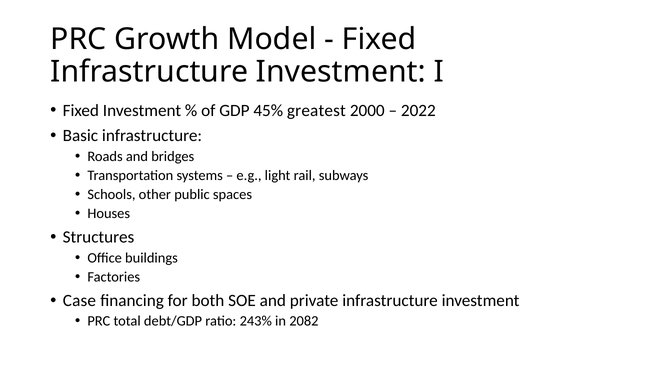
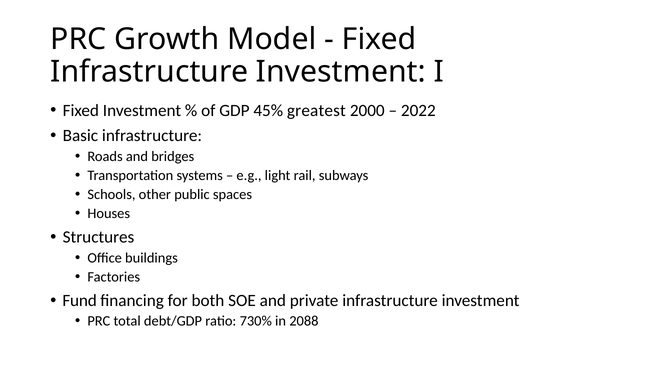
Case: Case -> Fund
243%: 243% -> 730%
2082: 2082 -> 2088
